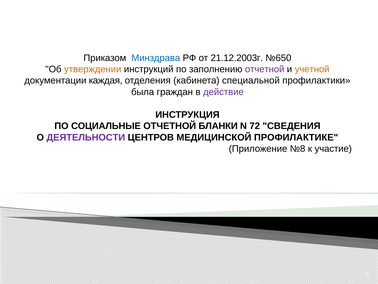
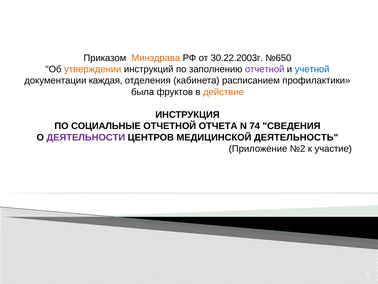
Минздрава colour: blue -> orange
21.12.2003г: 21.12.2003г -> 30.22.2003г
учетной colour: orange -> blue
специальной: специальной -> расписанием
граждан: граждан -> фруктов
действие colour: purple -> orange
БЛАНКИ: БЛАНКИ -> ОТЧЕТА
72: 72 -> 74
ПРОФИЛАКТИКЕ: ПРОФИЛАКТИКЕ -> ДЕЯТЕЛЬНОСТЬ
№8: №8 -> №2
